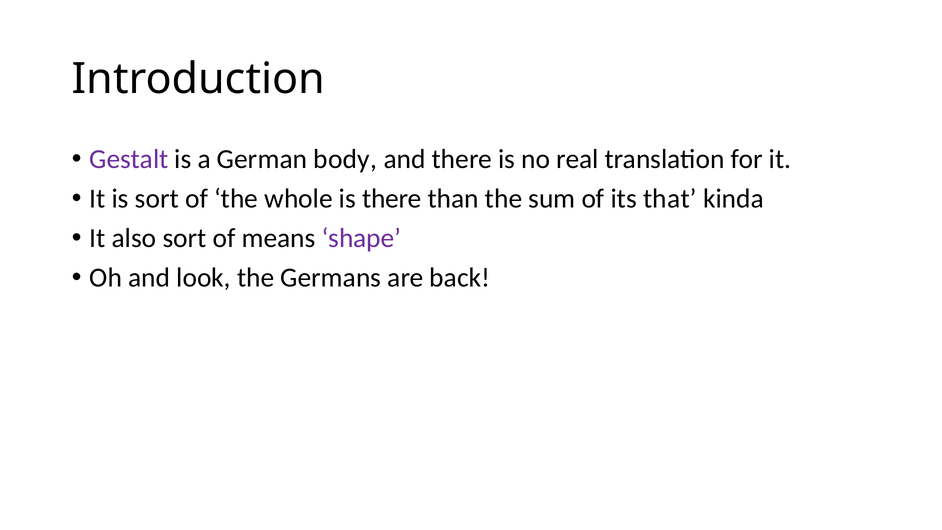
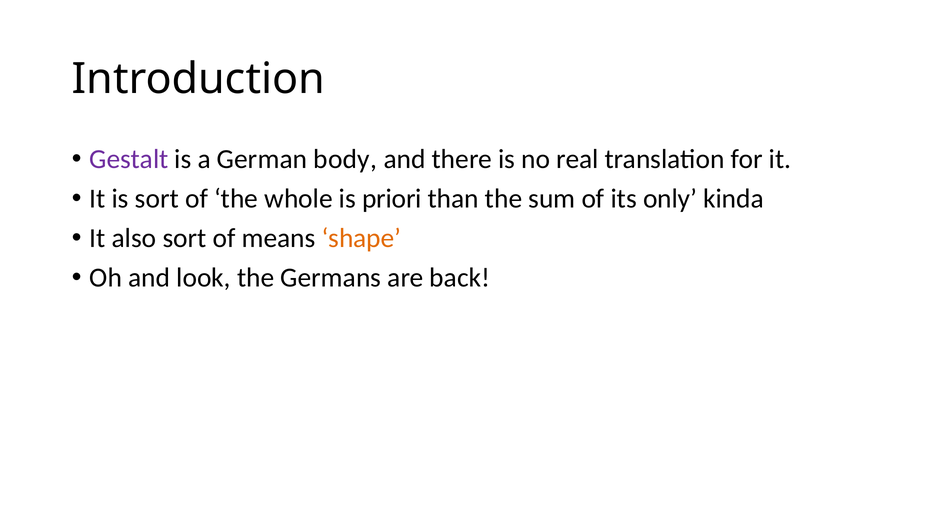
is there: there -> priori
that: that -> only
shape colour: purple -> orange
